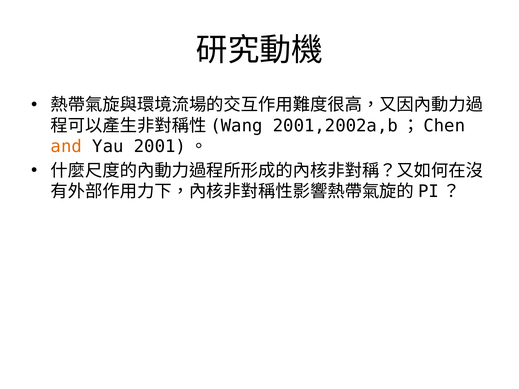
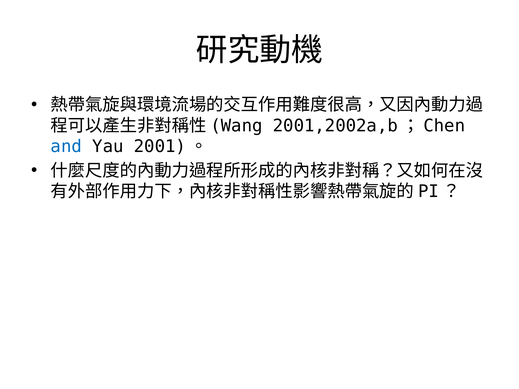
and colour: orange -> blue
